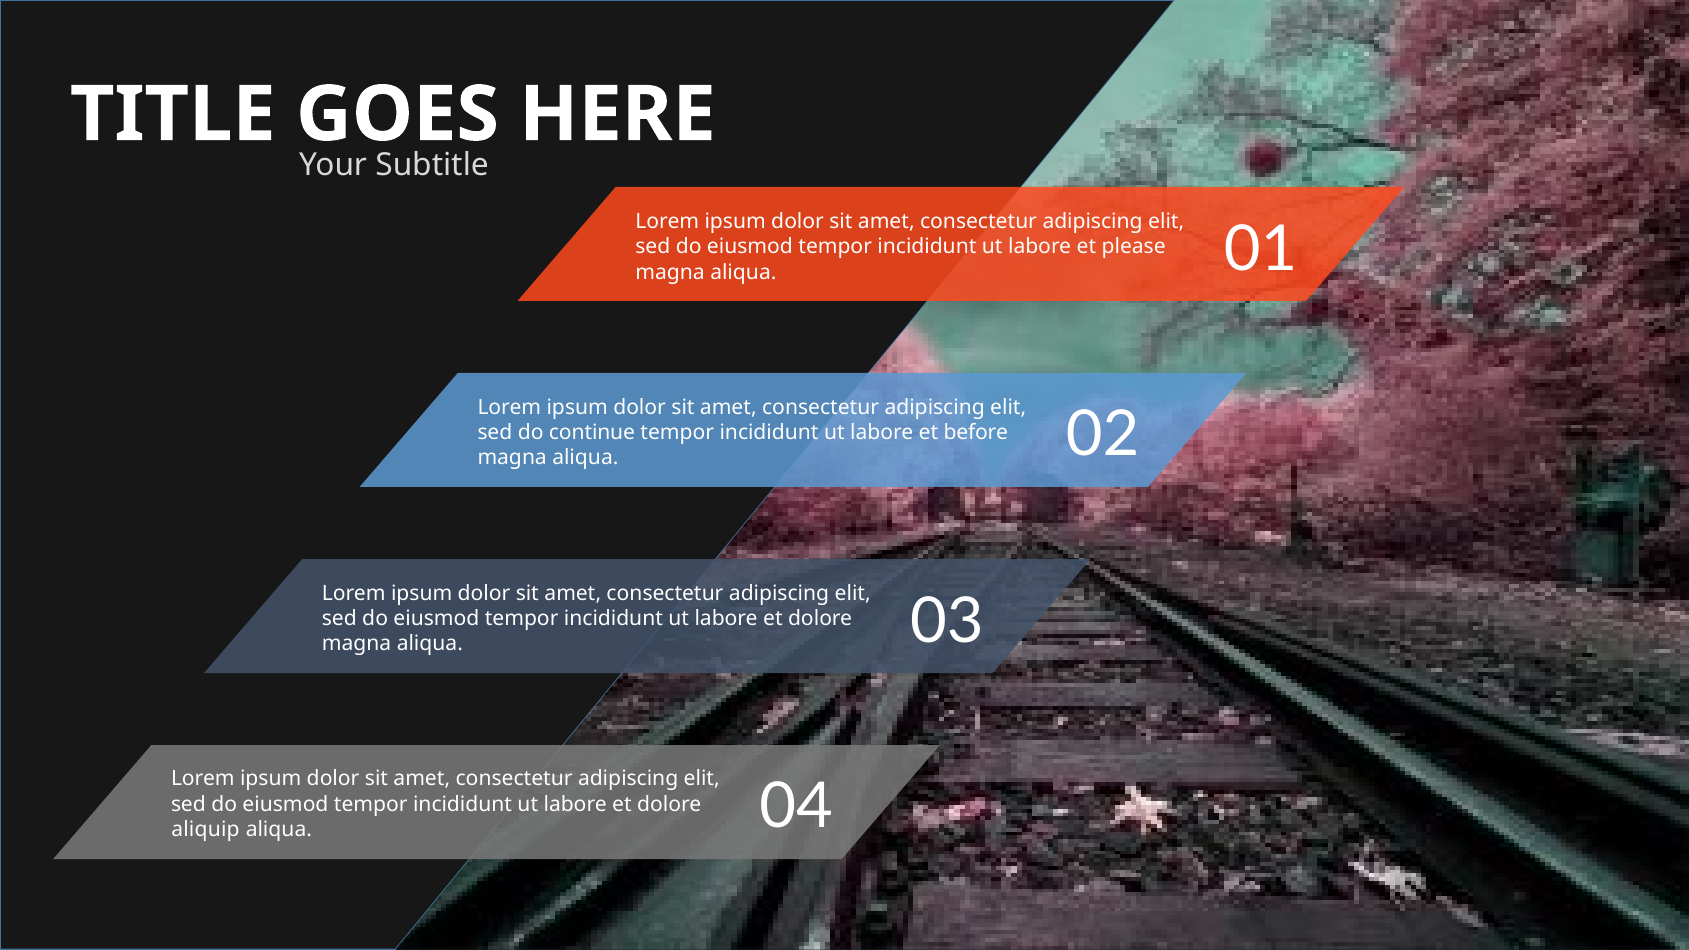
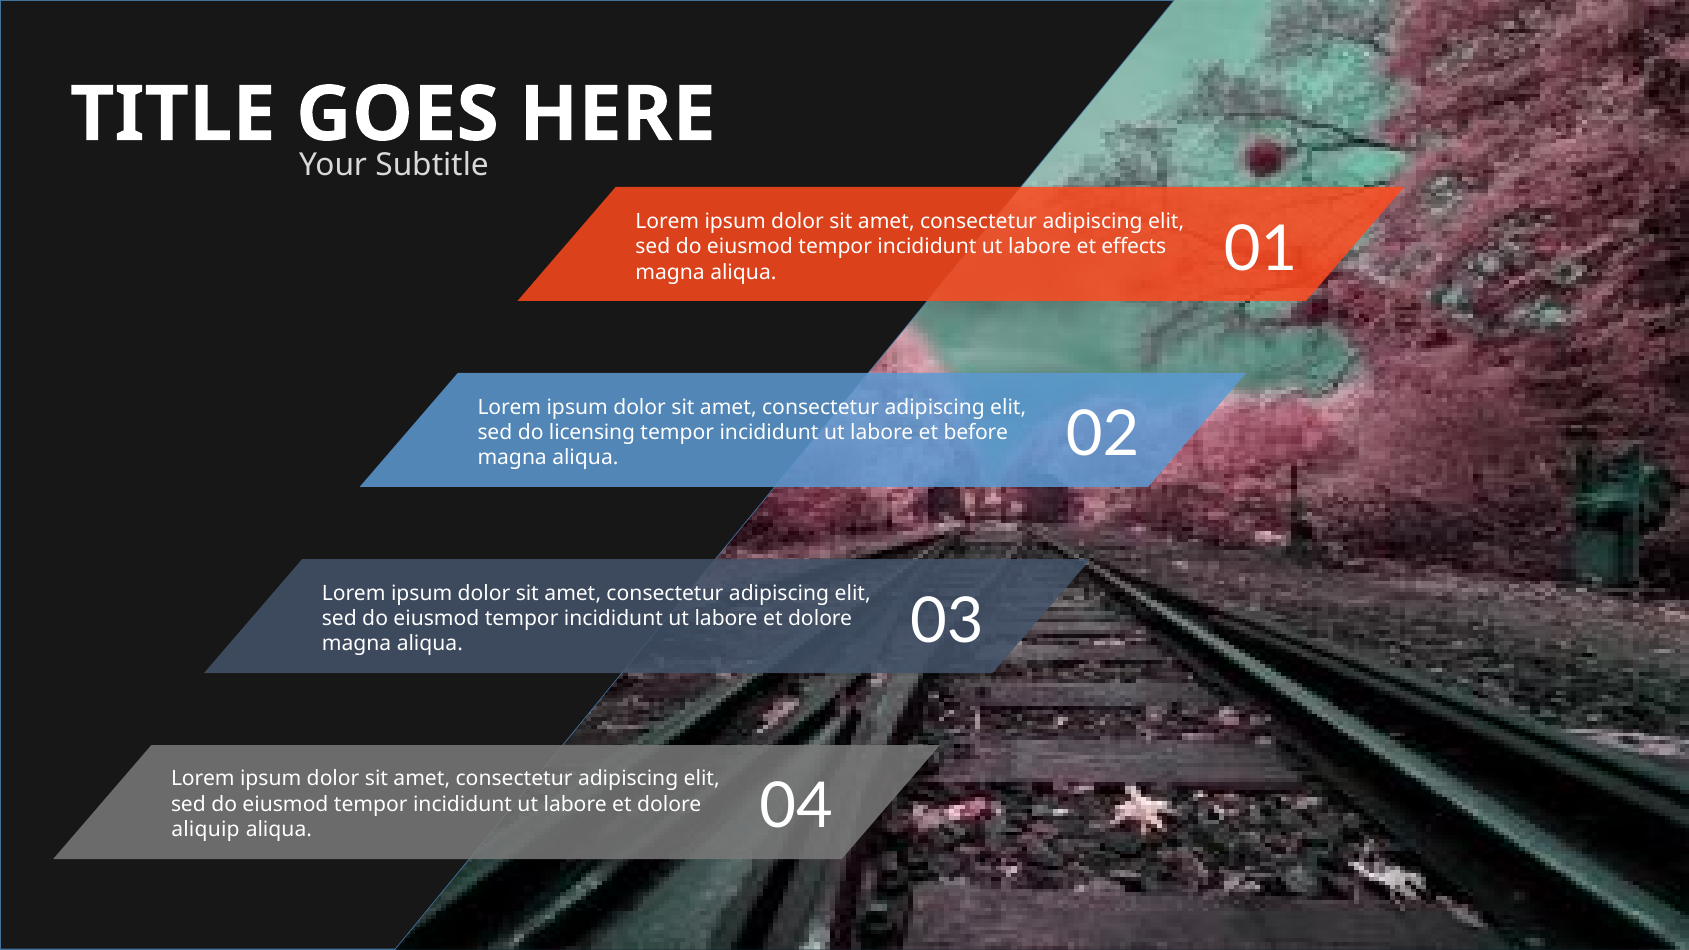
please: please -> effects
continue: continue -> licensing
